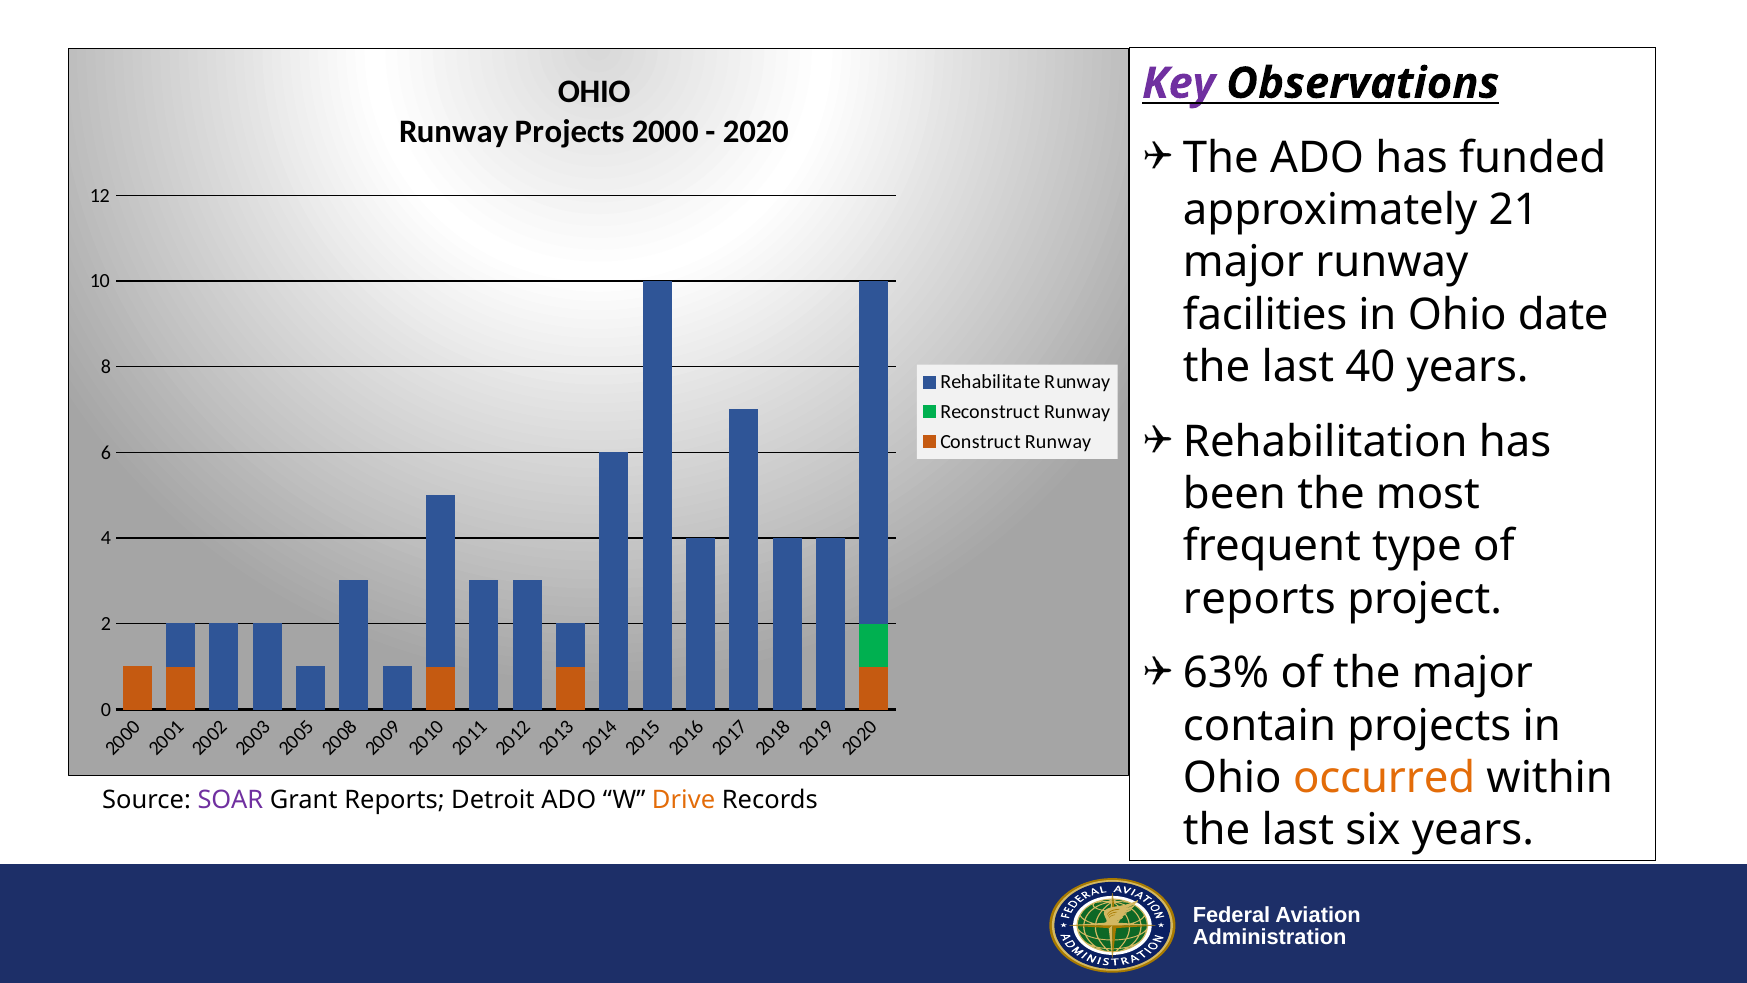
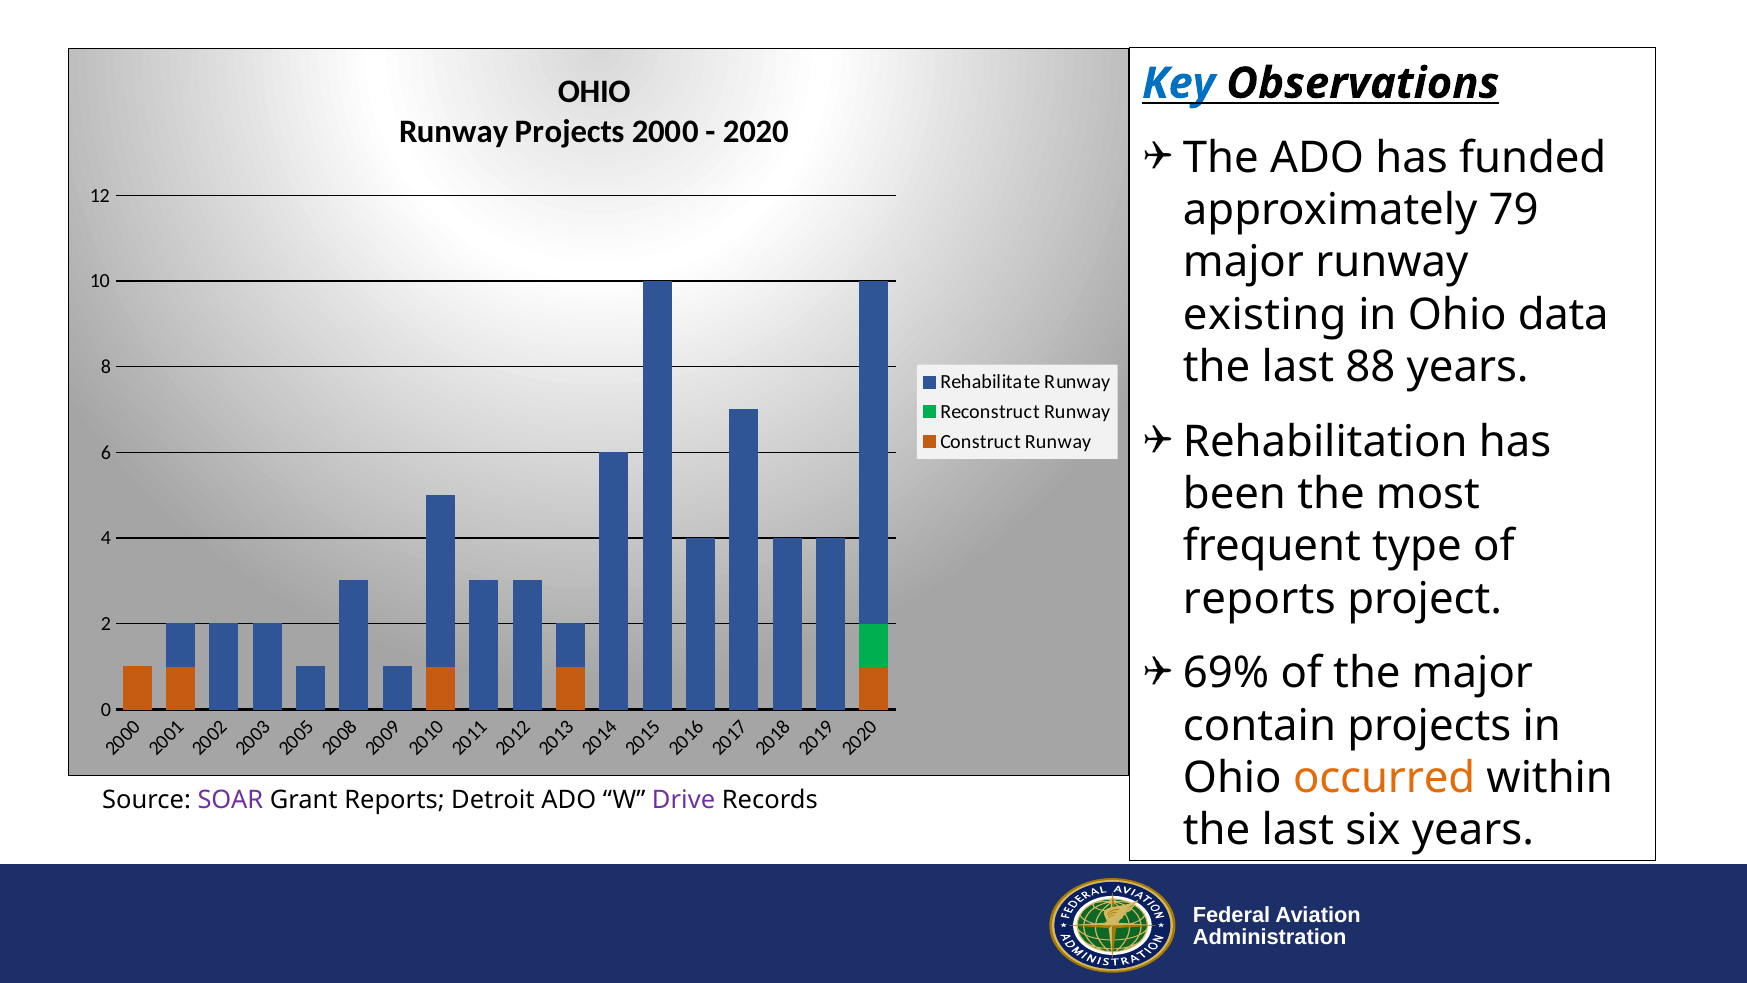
Key colour: purple -> blue
21: 21 -> 79
facilities: facilities -> existing
date: date -> data
40: 40 -> 88
63%: 63% -> 69%
Drive colour: orange -> purple
